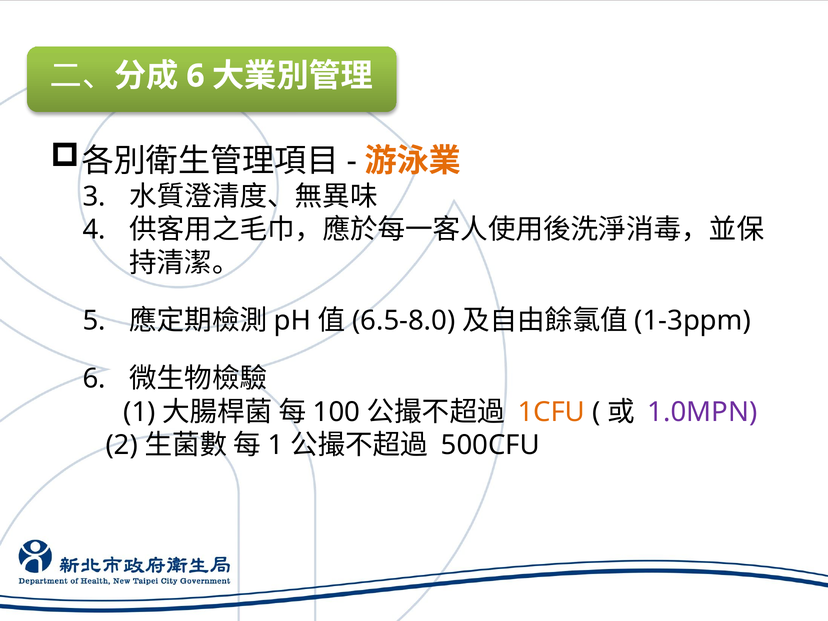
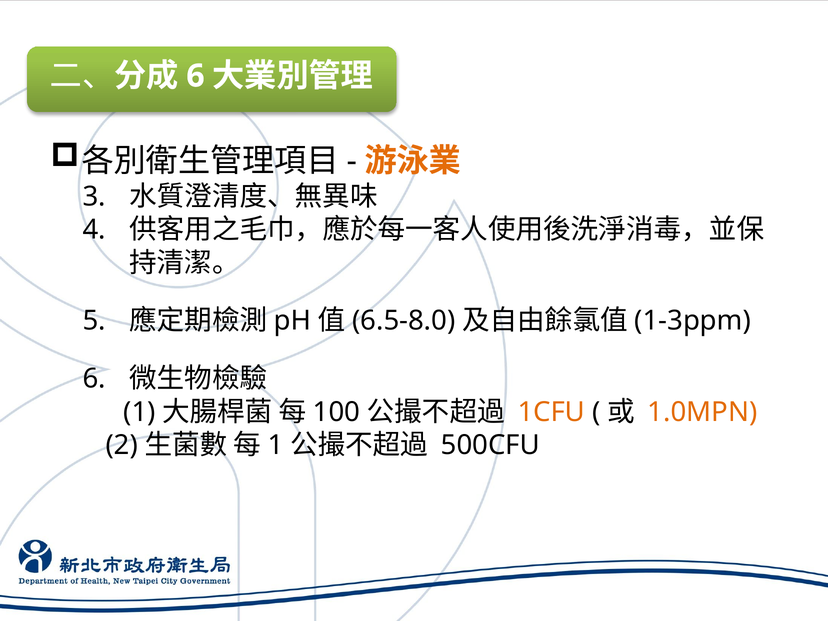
1.0MPN colour: purple -> orange
